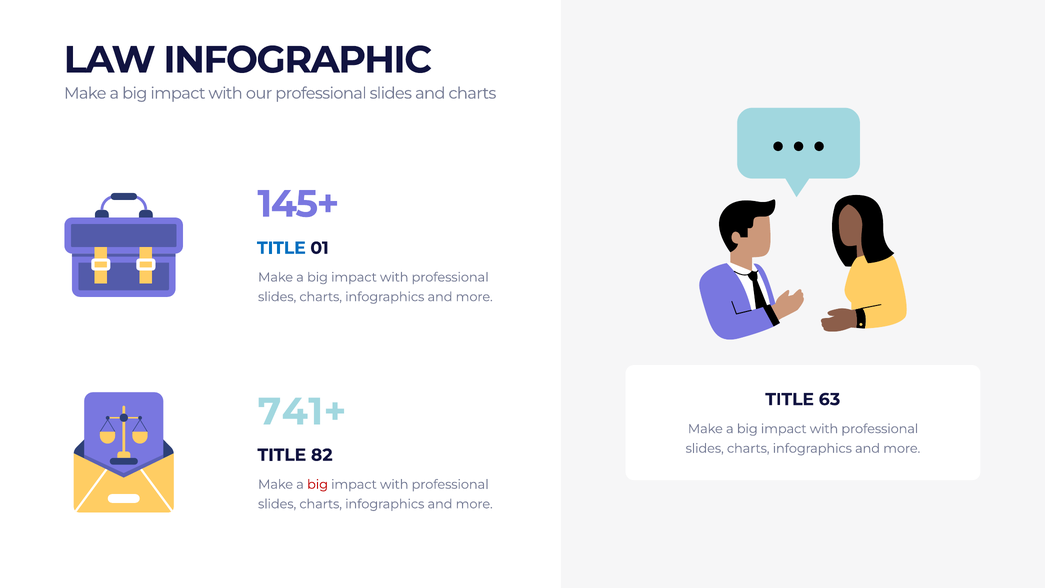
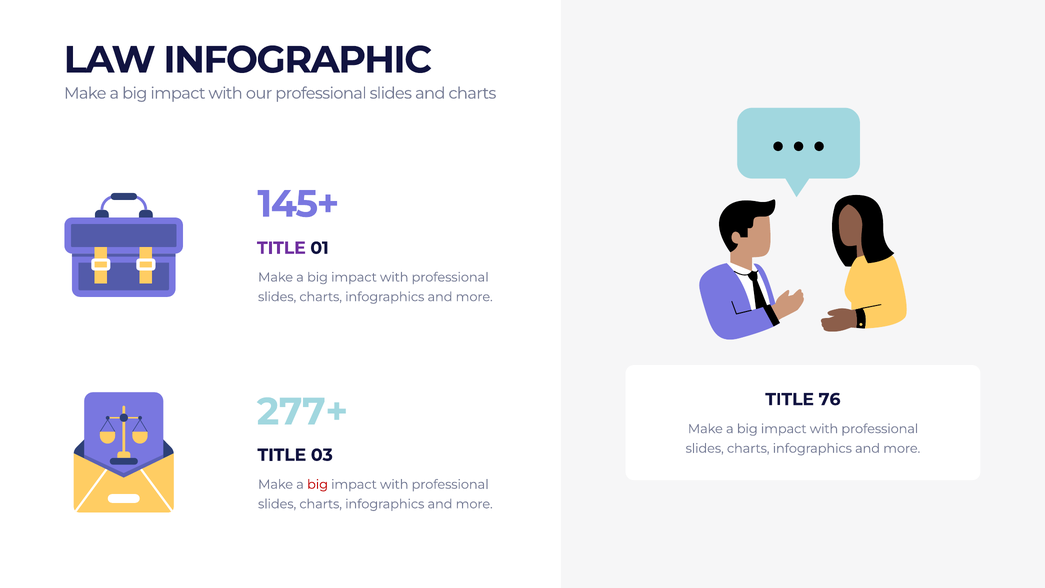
TITLE at (281, 248) colour: blue -> purple
63: 63 -> 76
741+: 741+ -> 277+
82: 82 -> 03
